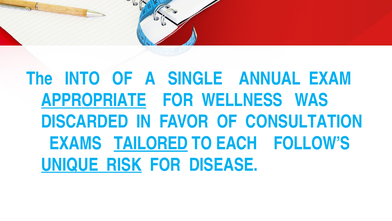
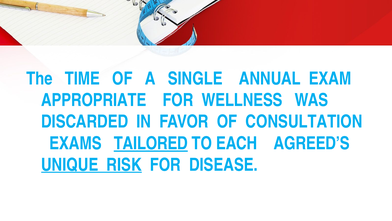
INTO: INTO -> TIME
APPROPRIATE underline: present -> none
FOLLOW’S: FOLLOW’S -> AGREED’S
